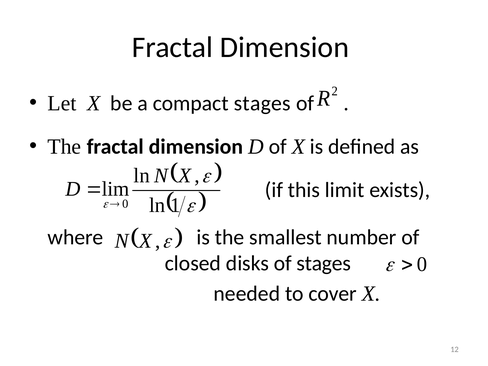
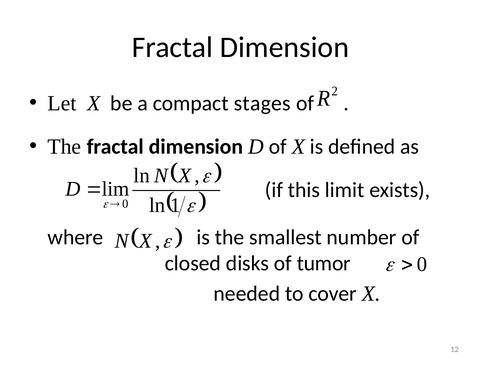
of stages: stages -> tumor
